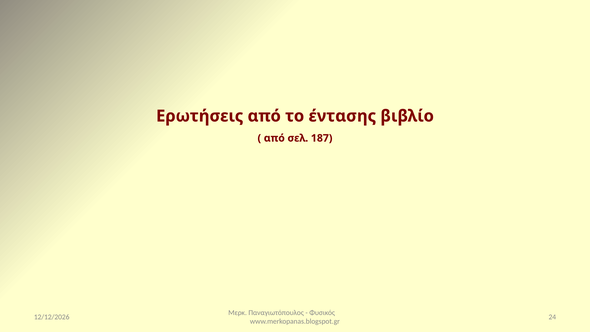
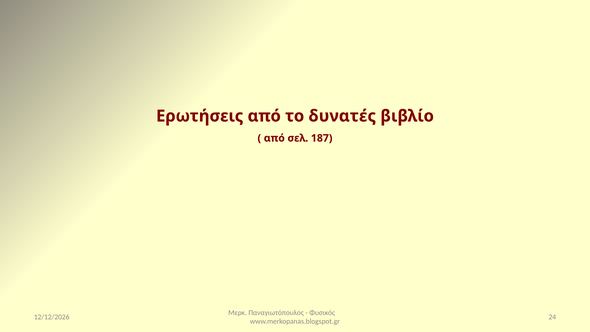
έντασης: έντασης -> δυνατές
